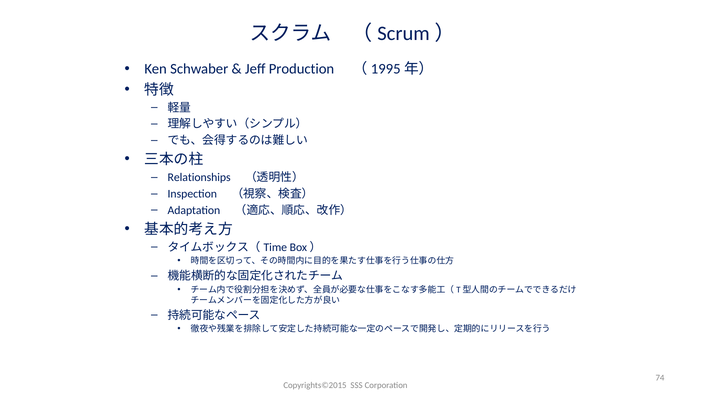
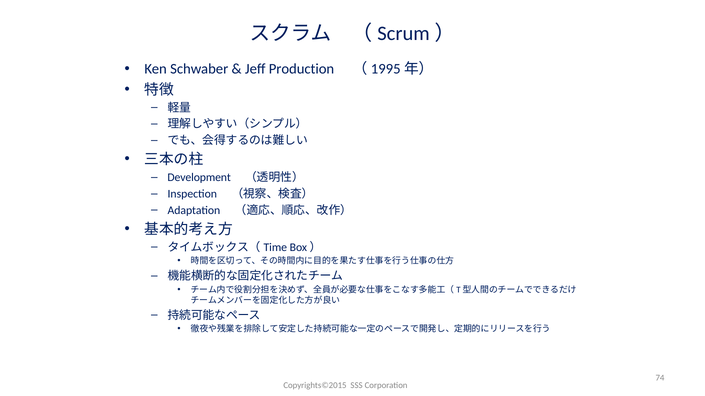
Relationships: Relationships -> Development
